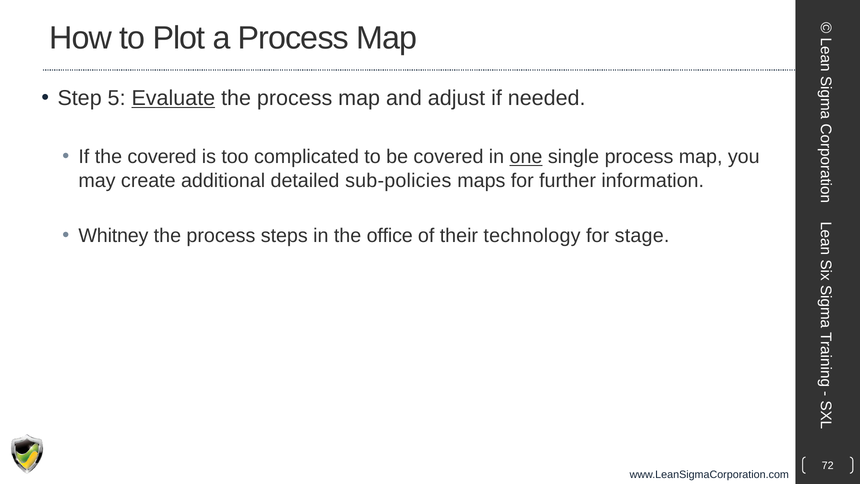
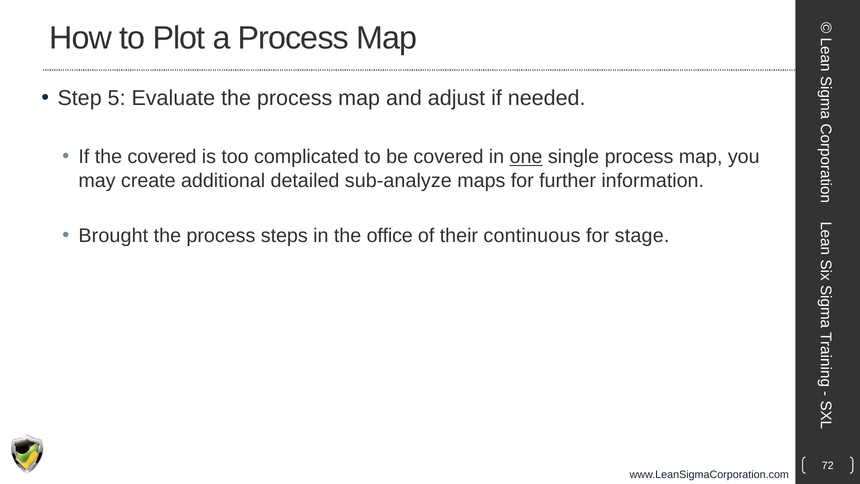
Evaluate underline: present -> none
sub-policies: sub-policies -> sub-analyze
Whitney: Whitney -> Brought
technology: technology -> continuous
